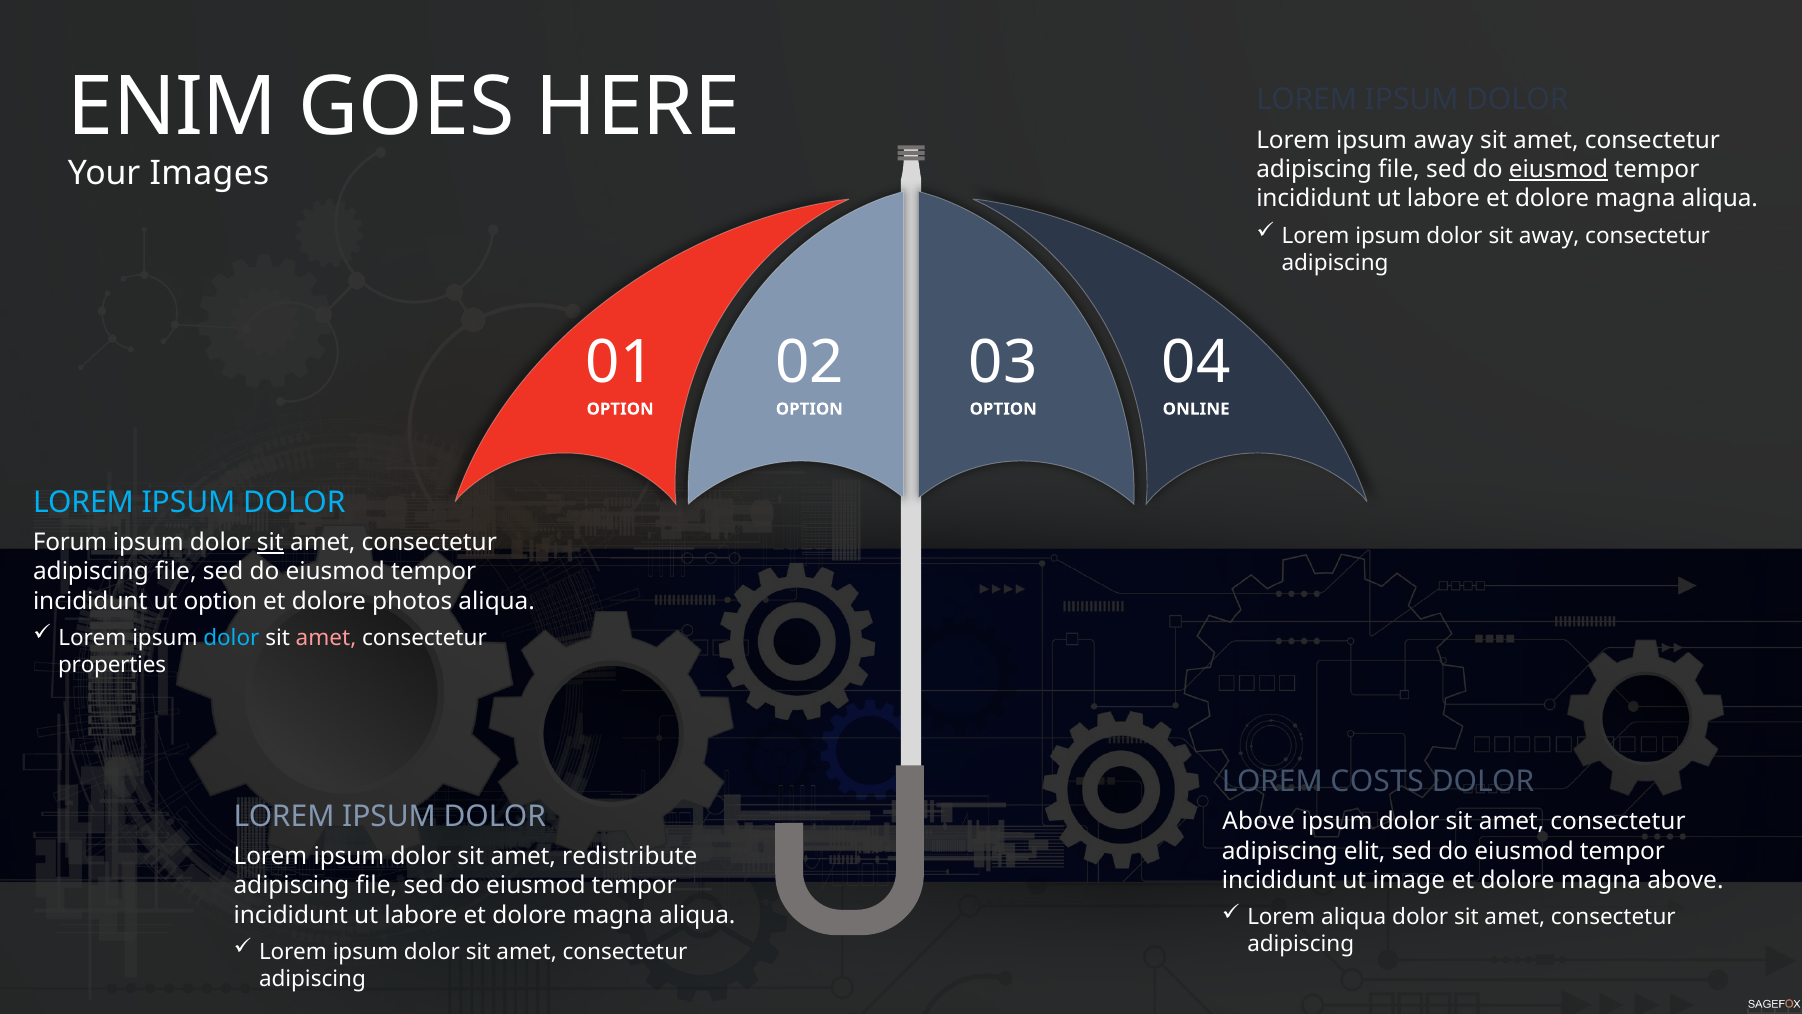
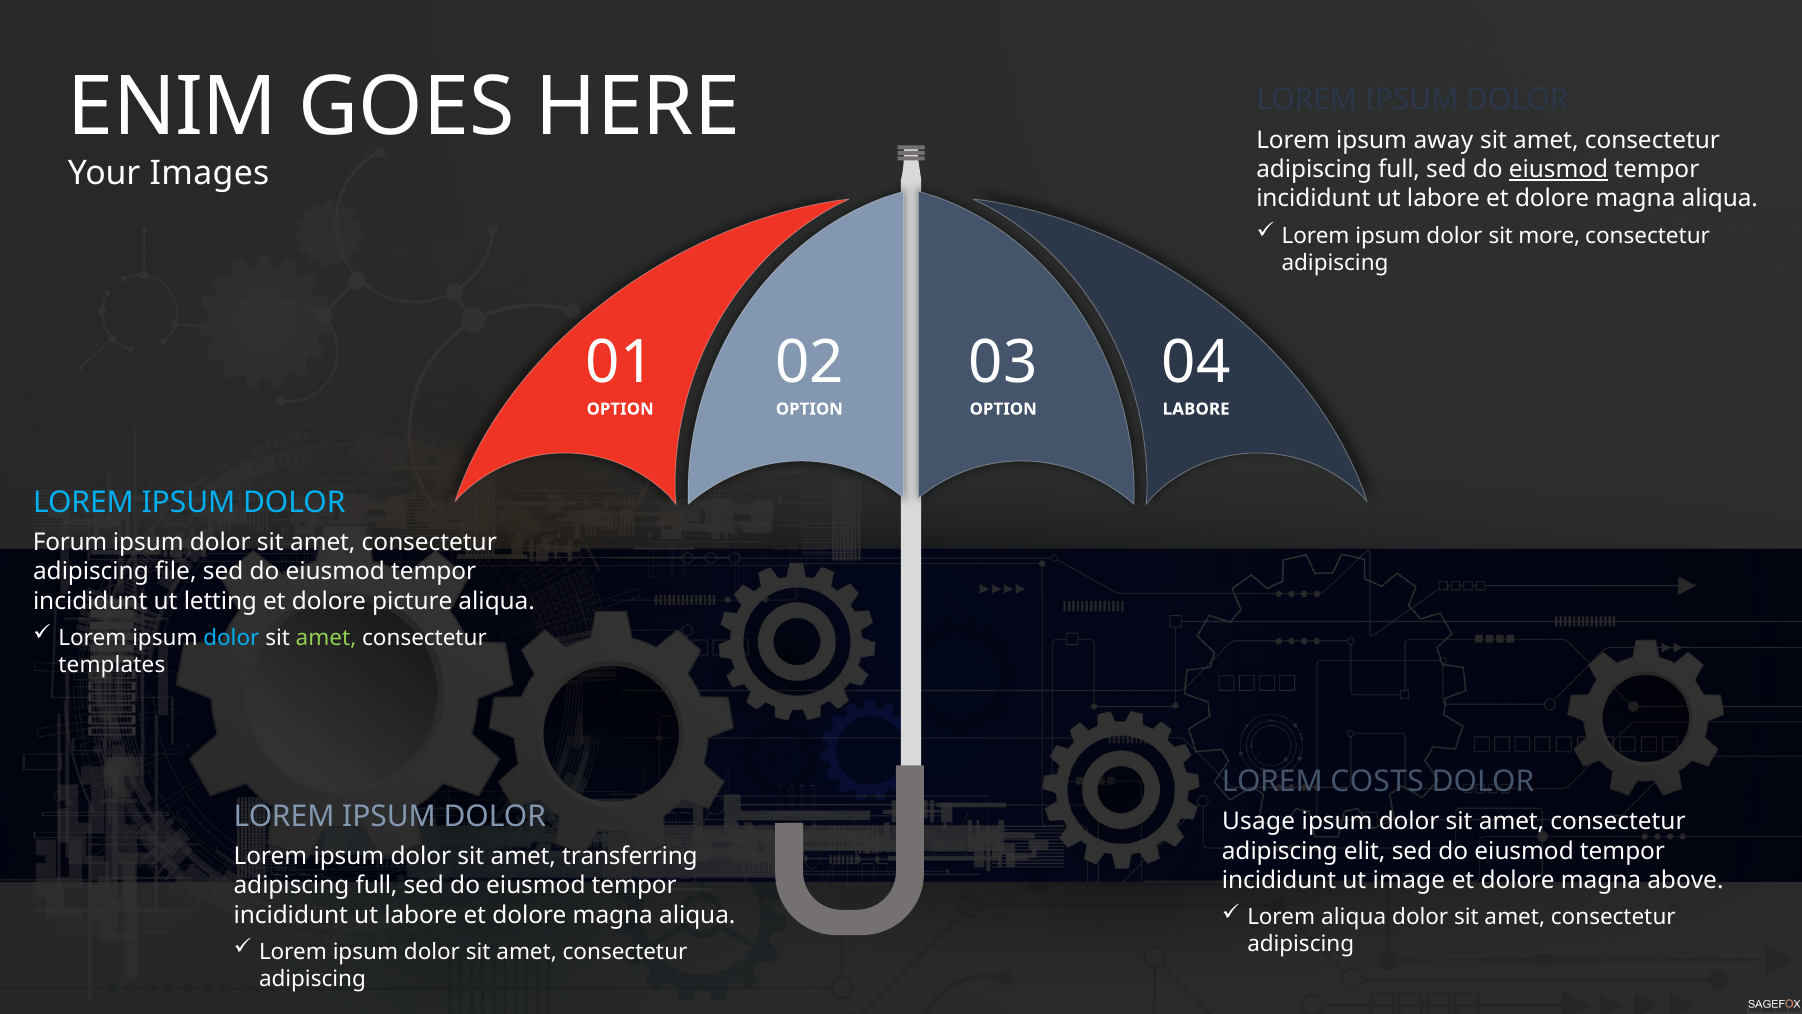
file at (1399, 169): file -> full
sit away: away -> more
ONLINE at (1196, 409): ONLINE -> LABORE
sit at (270, 542) underline: present -> none
ut option: option -> letting
photos: photos -> picture
amet at (326, 638) colour: pink -> light green
properties: properties -> templates
Above at (1259, 821): Above -> Usage
redistribute: redistribute -> transferring
file at (376, 885): file -> full
